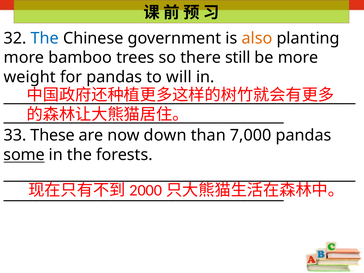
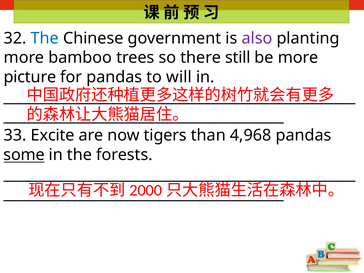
also colour: orange -> purple
weight: weight -> picture
These: These -> Excite
down: down -> tigers
7,000: 7,000 -> 4,968
